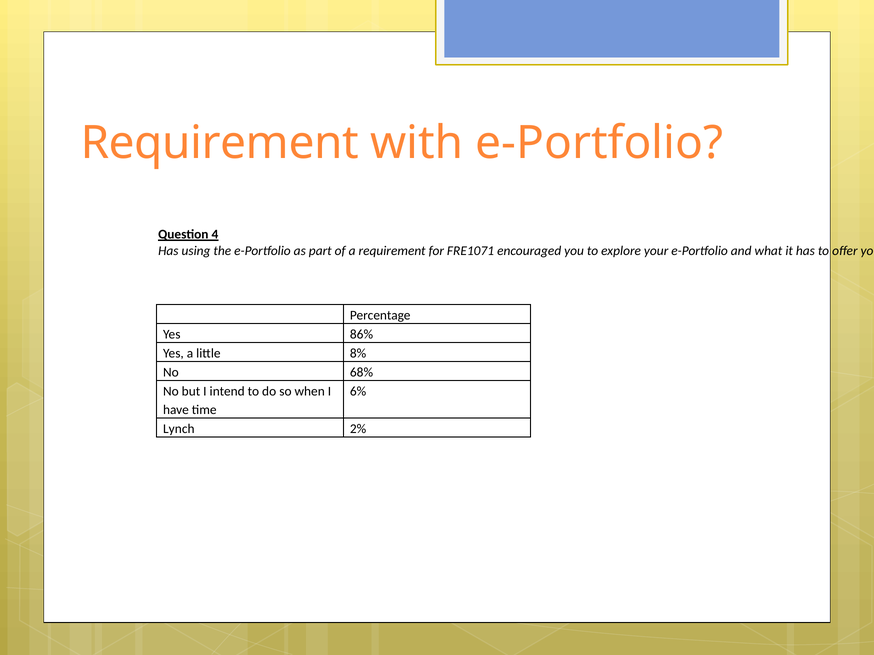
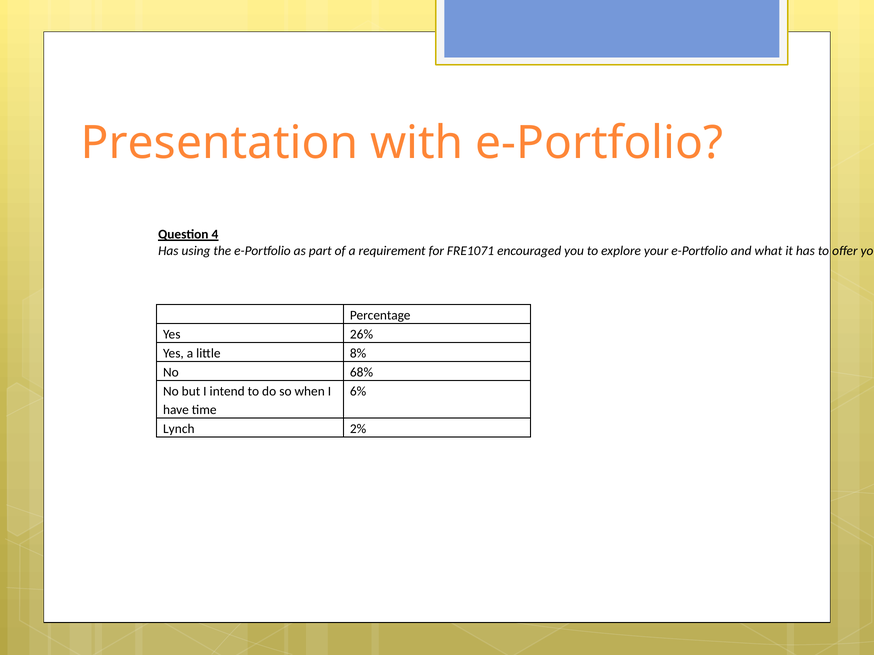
Requirement at (220, 143): Requirement -> Presentation
86%: 86% -> 26%
